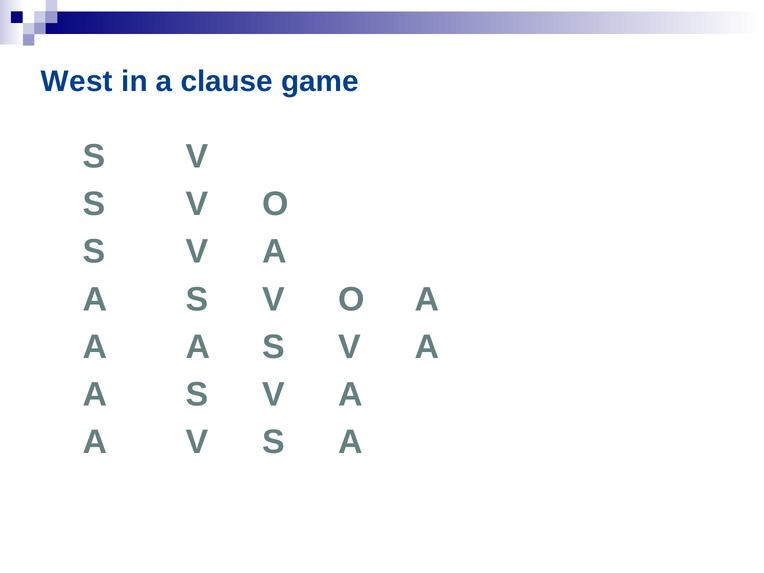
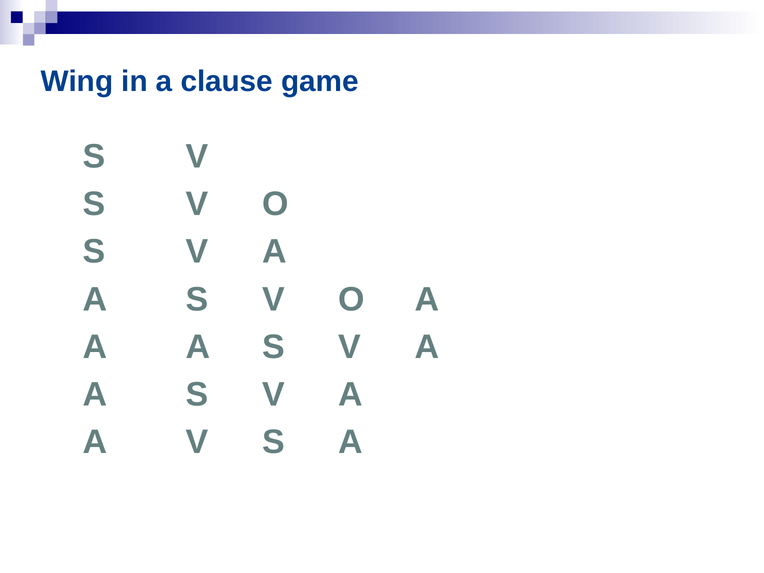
West: West -> Wing
